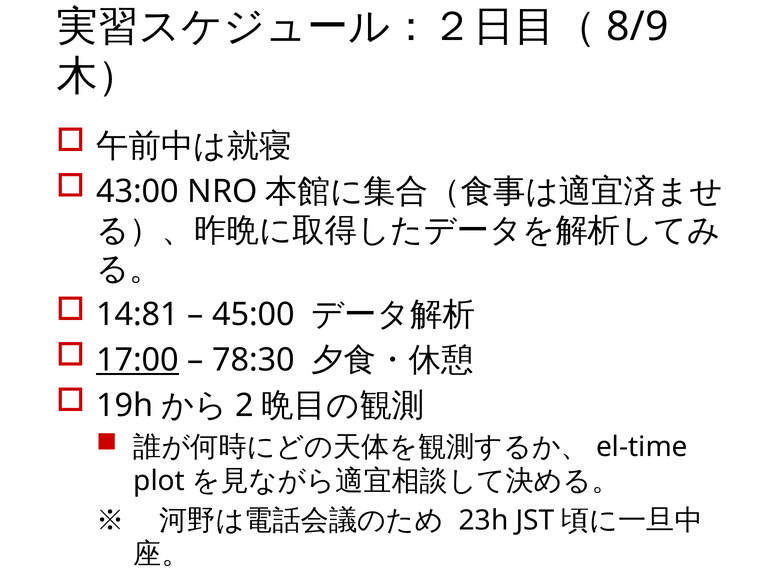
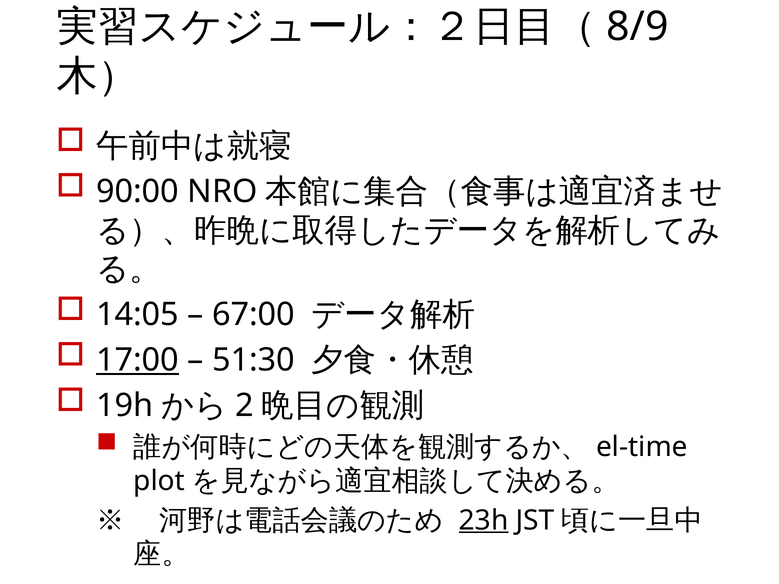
43:00: 43:00 -> 90:00
14:81: 14:81 -> 14:05
45:00: 45:00 -> 67:00
78:30: 78:30 -> 51:30
23h underline: none -> present
